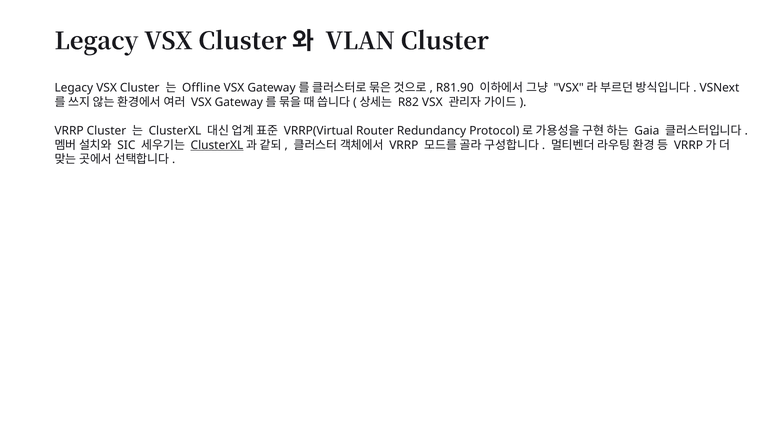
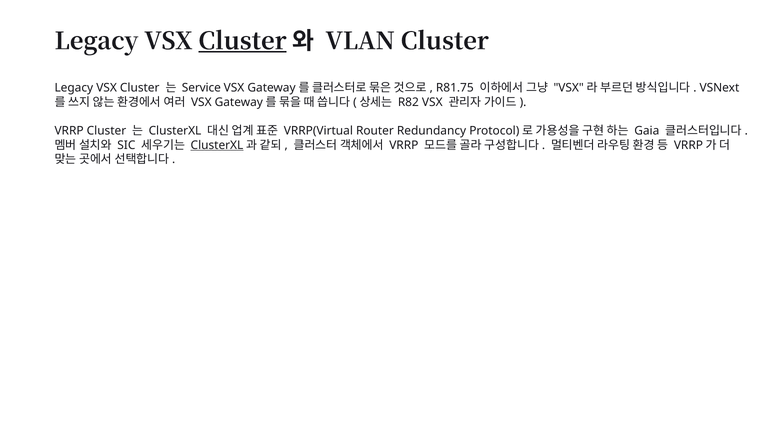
Cluster at (242, 41) underline: none -> present
Offline: Offline -> Service
R81.90: R81.90 -> R81.75
